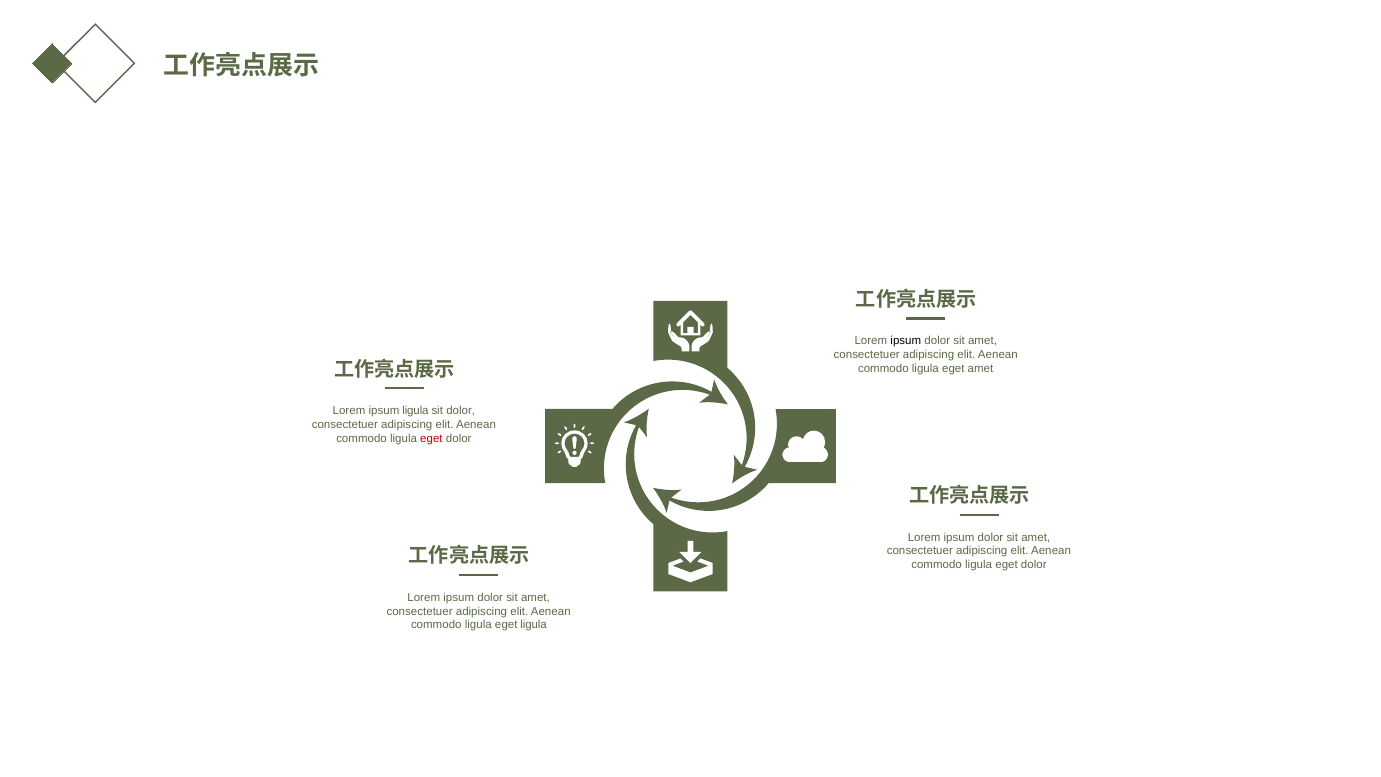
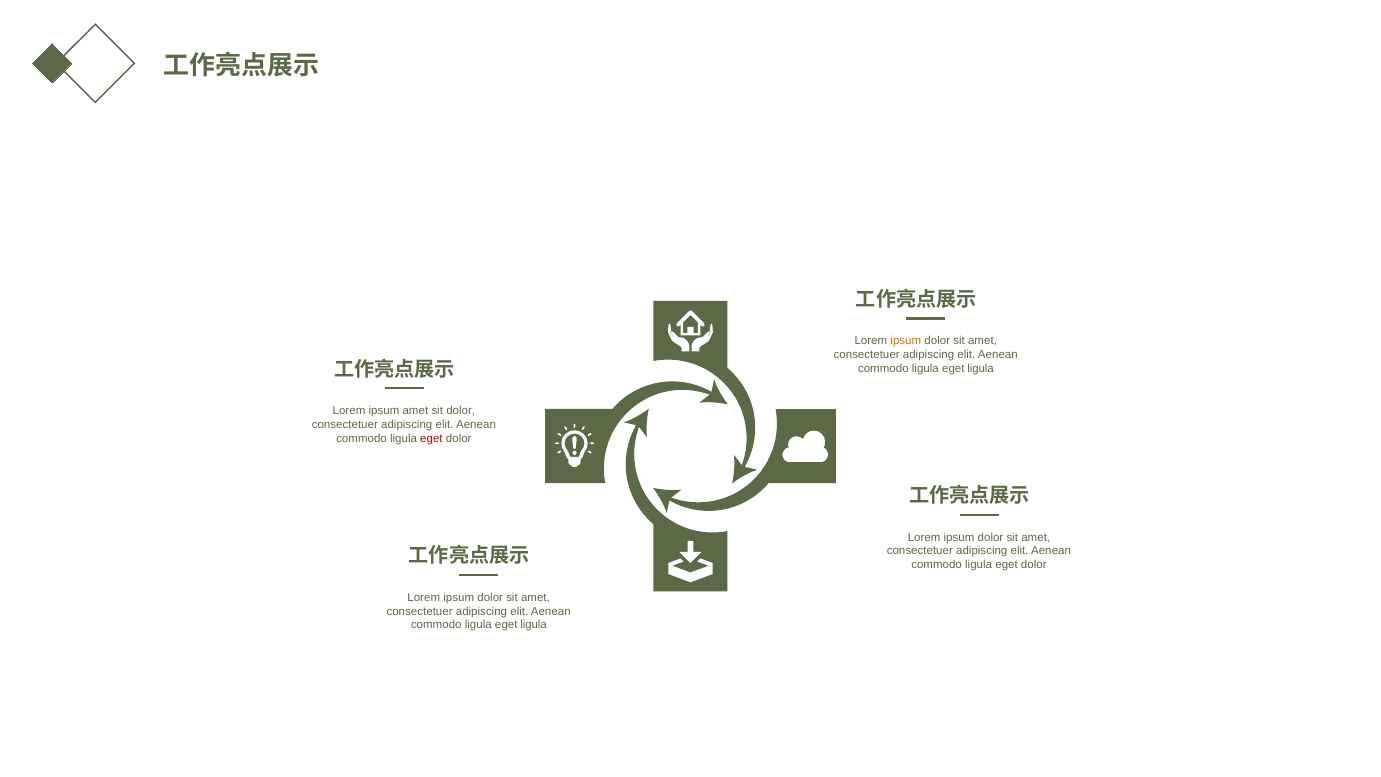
ipsum at (906, 341) colour: black -> orange
amet at (981, 369): amet -> ligula
ipsum ligula: ligula -> amet
